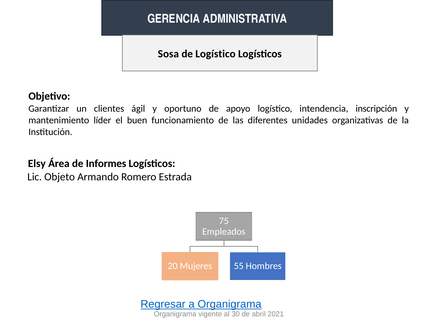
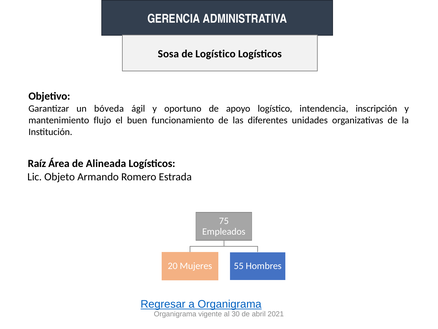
clientes: clientes -> bóveda
líder: líder -> flujo
Elsy: Elsy -> Raíz
Informes: Informes -> Alineada
